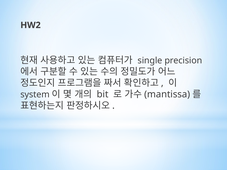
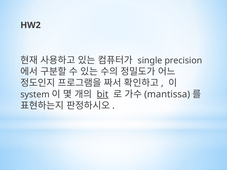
bit underline: none -> present
